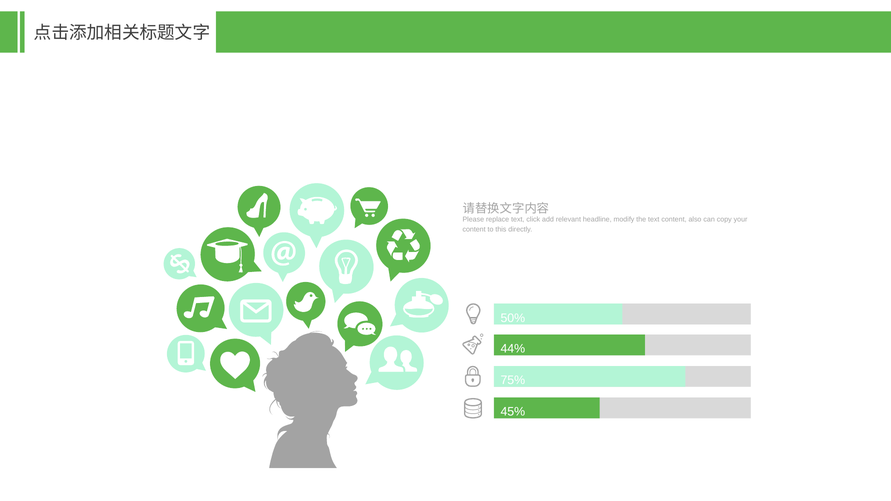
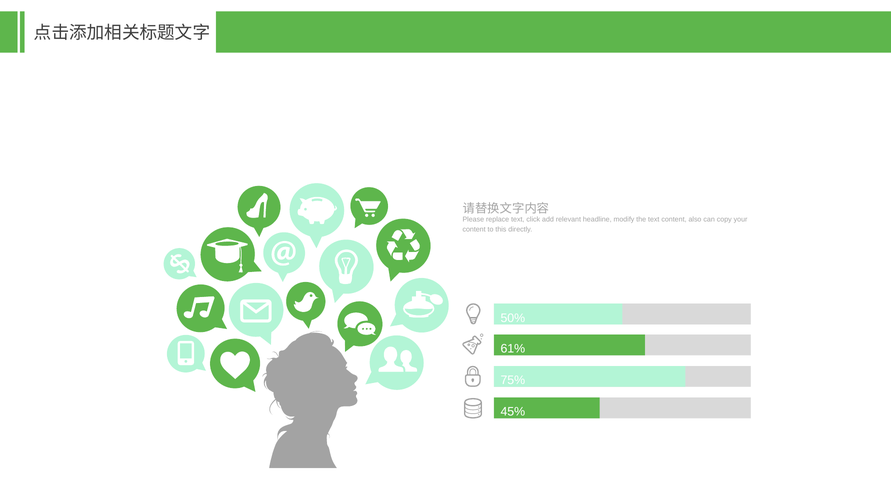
44%: 44% -> 61%
